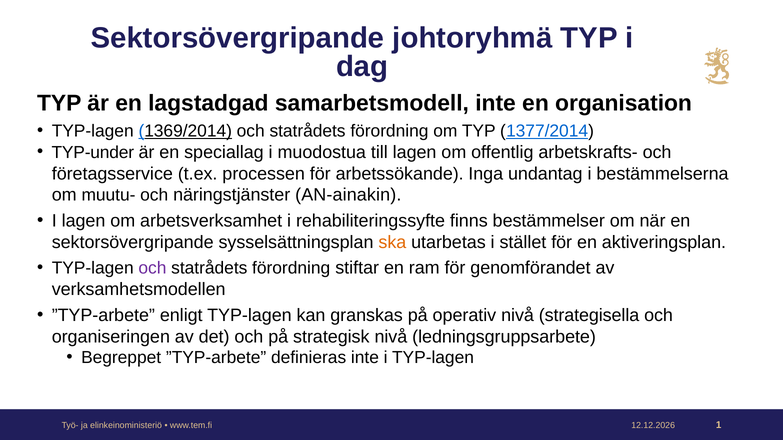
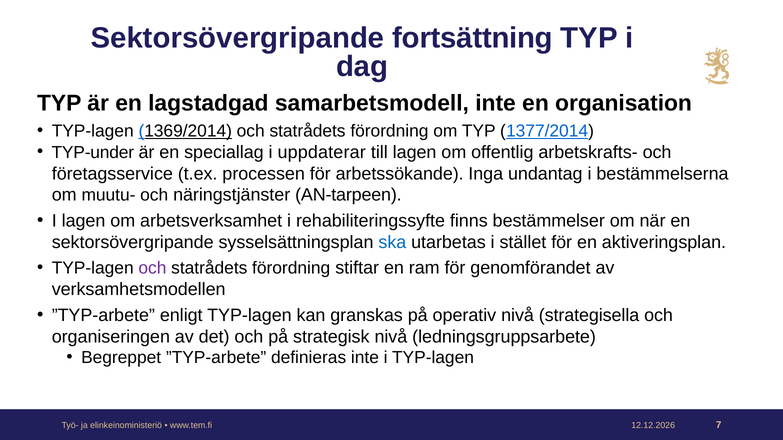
johtoryhmä: johtoryhmä -> fortsättning
muodostua: muodostua -> uppdaterar
AN-ainakin: AN-ainakin -> AN-tarpeen
ska colour: orange -> blue
1: 1 -> 7
